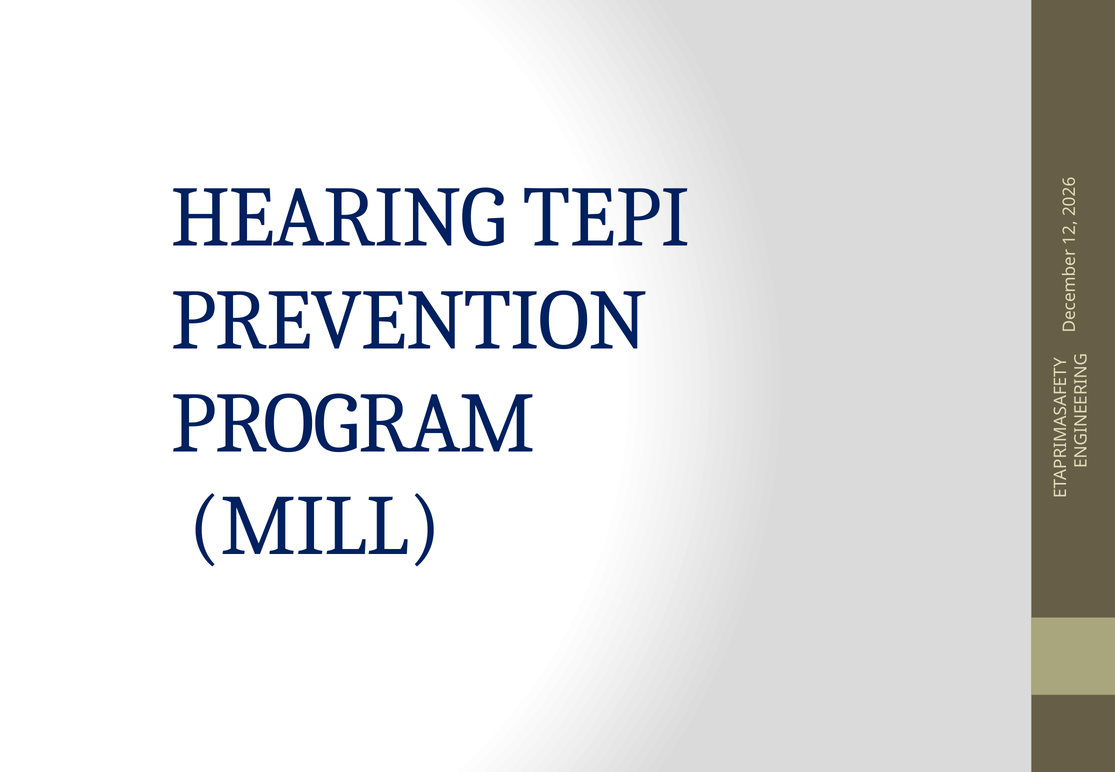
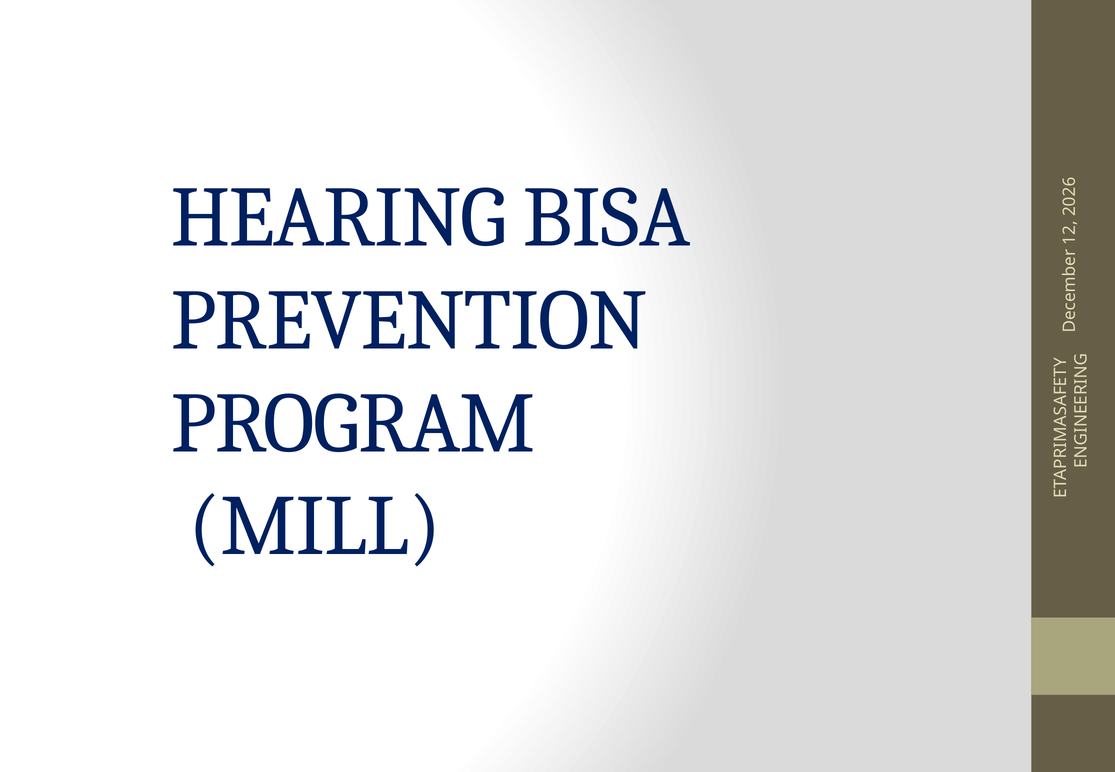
TEPI: TEPI -> BISA
